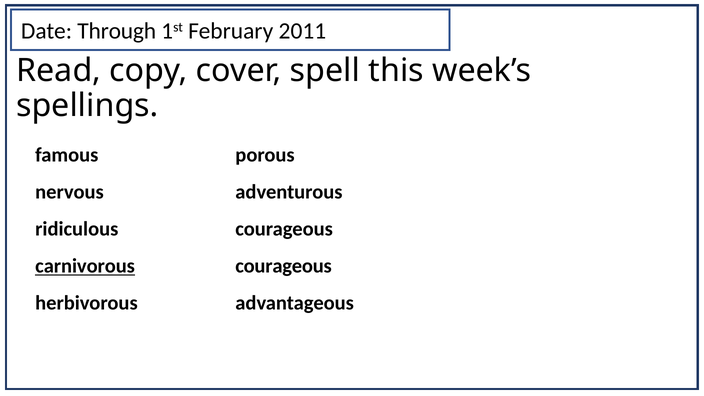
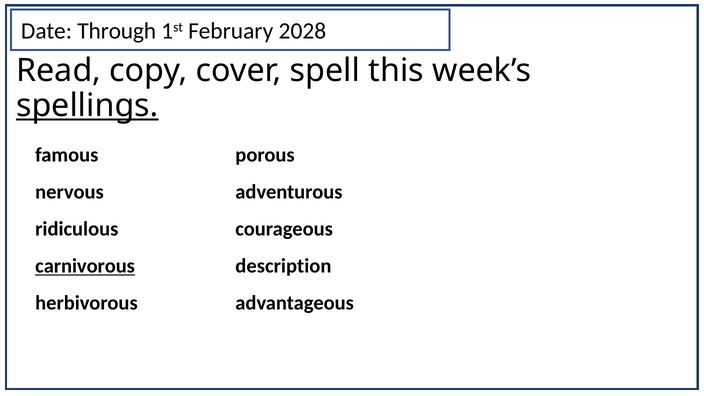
2011: 2011 -> 2028
spellings underline: none -> present
courageous at (284, 266): courageous -> description
